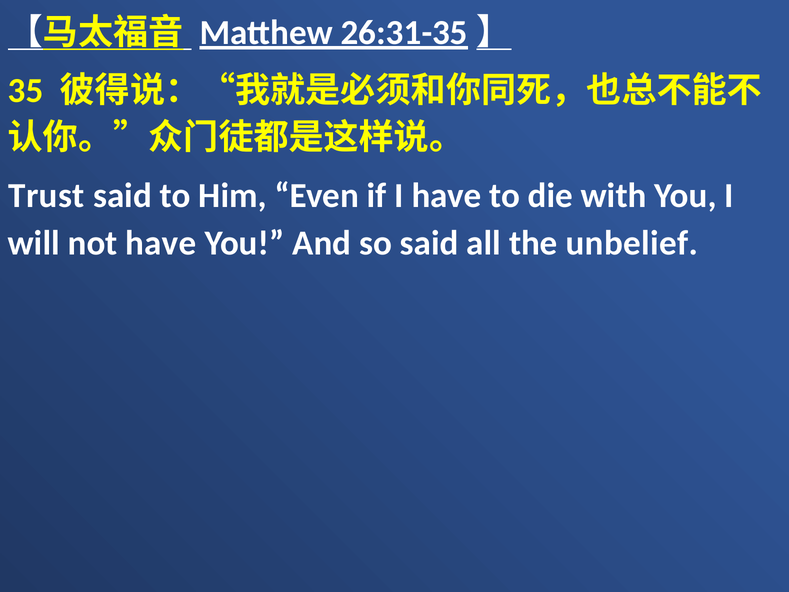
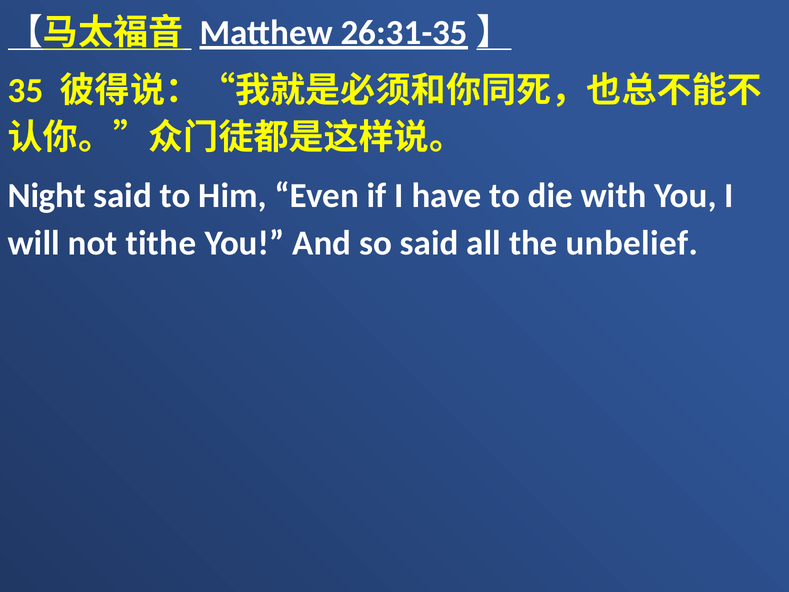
Trust: Trust -> Night
not have: have -> tithe
